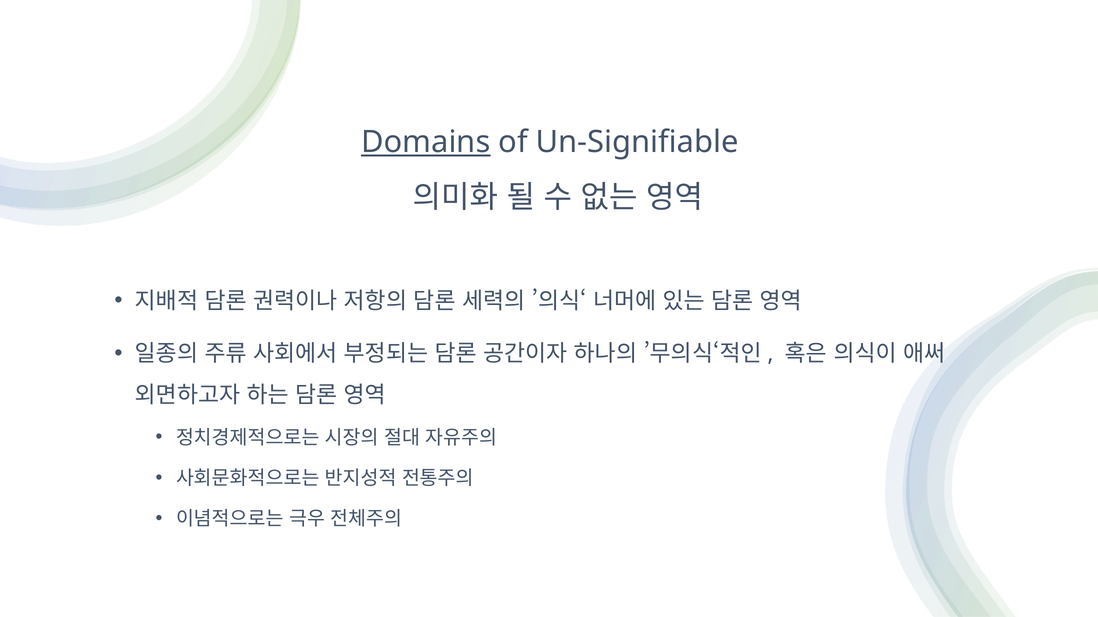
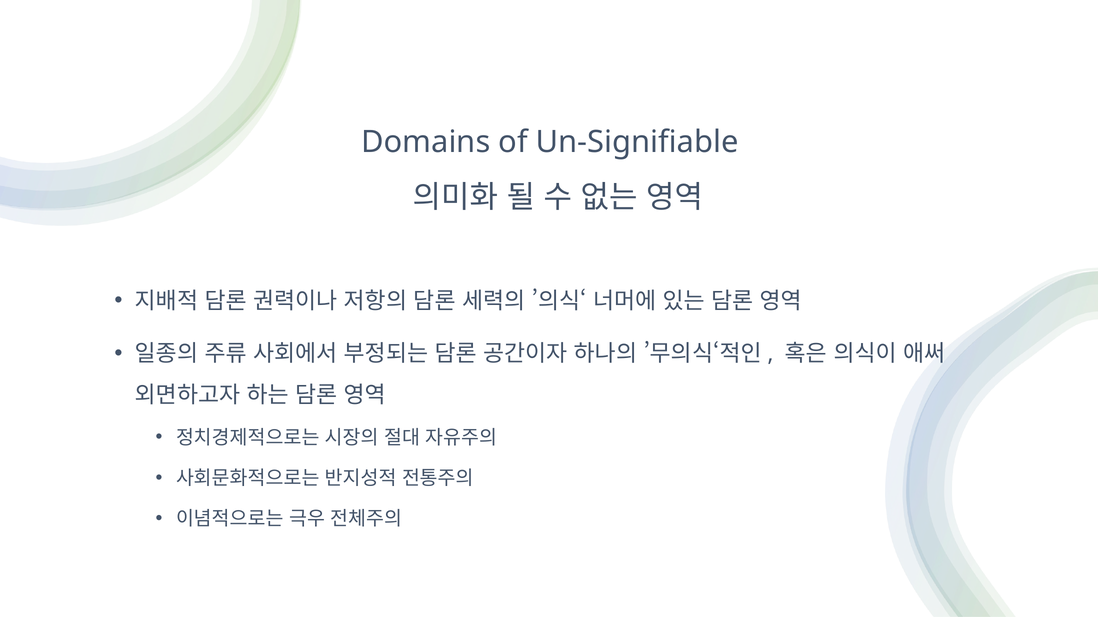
Domains underline: present -> none
